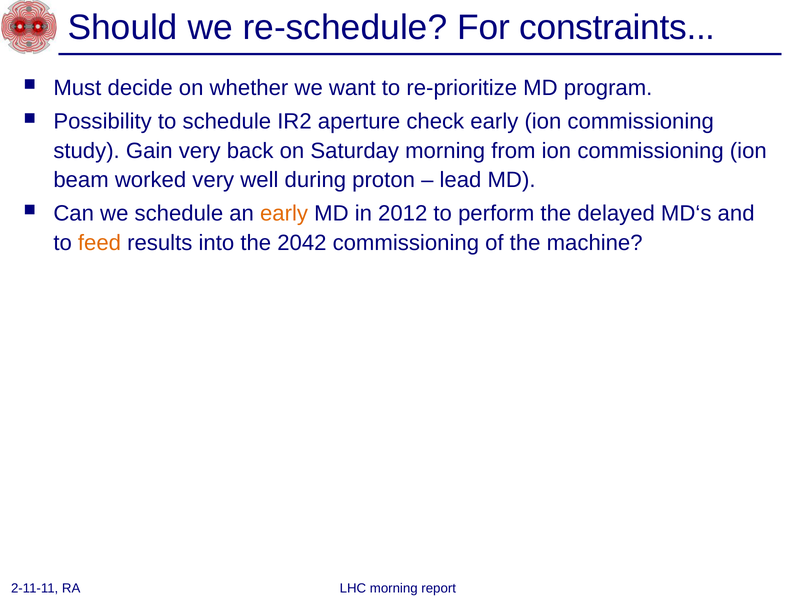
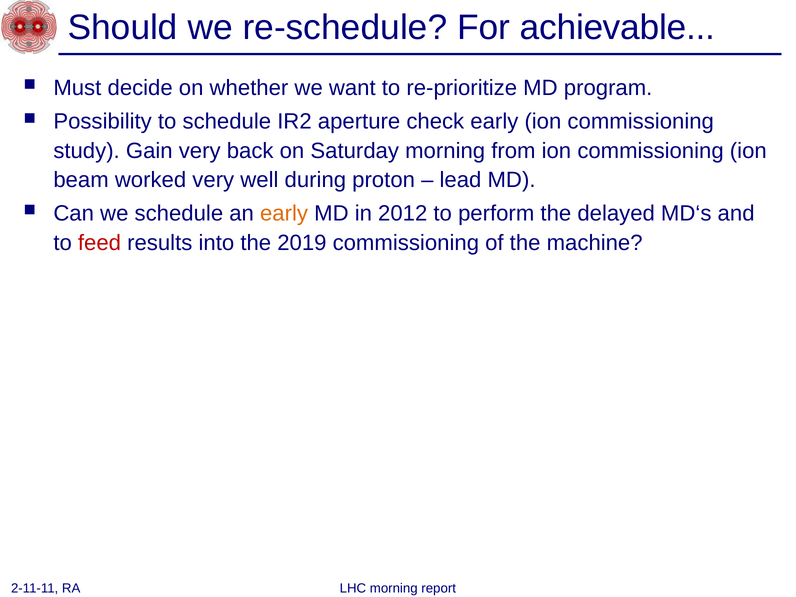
constraints: constraints -> achievable
feed colour: orange -> red
2042: 2042 -> 2019
